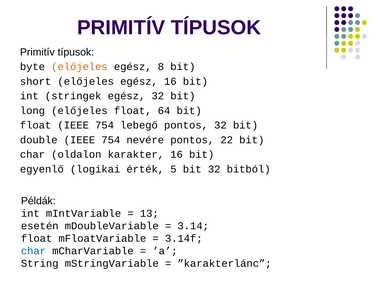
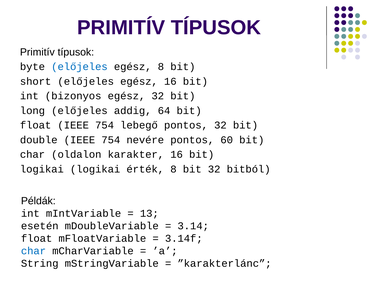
előjeles at (79, 67) colour: orange -> blue
stringek: stringek -> bizonyos
előjeles float: float -> addig
22: 22 -> 60
egyenlő at (42, 169): egyenlő -> logikai
érték 5: 5 -> 8
